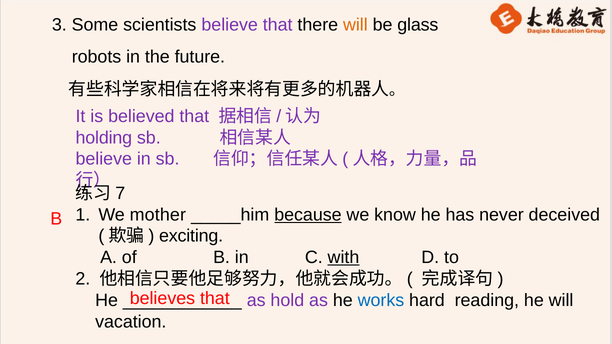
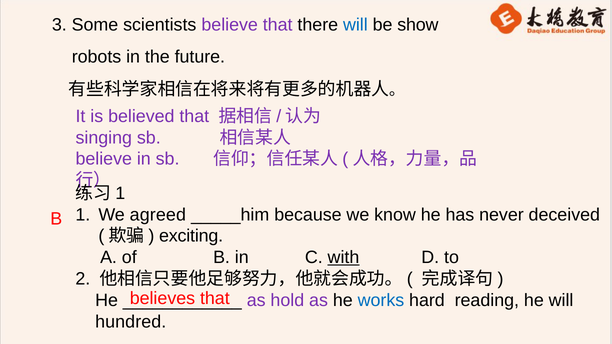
will at (355, 25) colour: orange -> blue
glass: glass -> show
holding: holding -> singing
7 at (120, 193): 7 -> 1
mother: mother -> agreed
because underline: present -> none
vacation: vacation -> hundred
